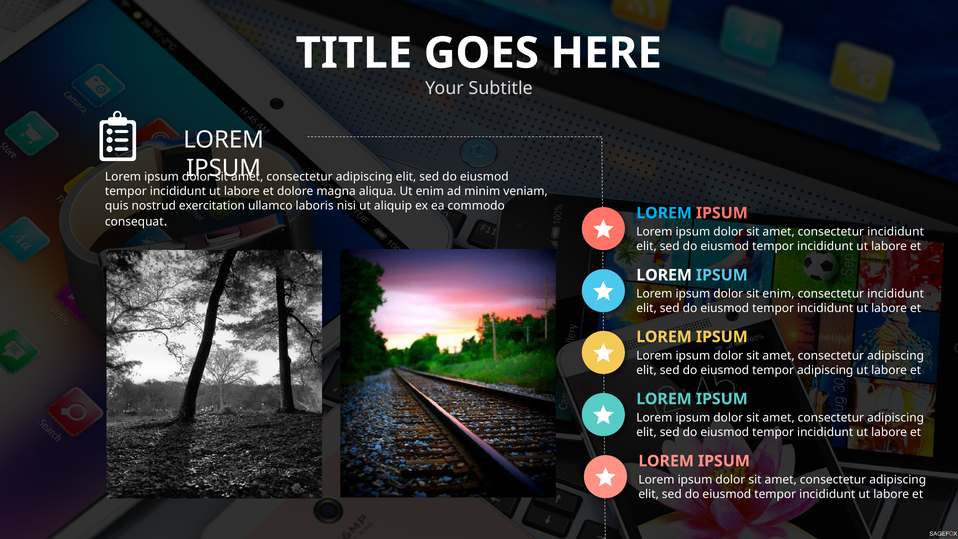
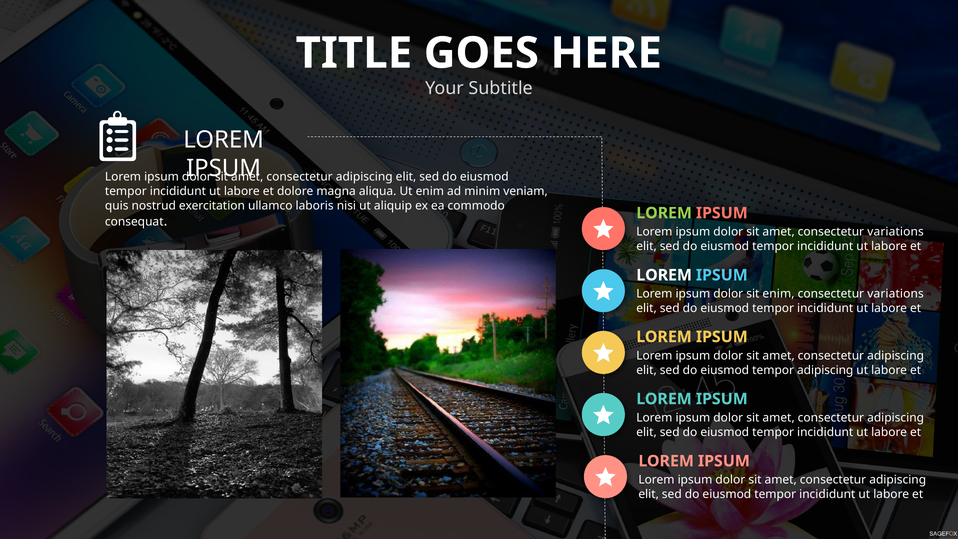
LOREM at (664, 213) colour: light blue -> light green
amet consectetur incididunt: incididunt -> variations
incididunt at (896, 294): incididunt -> variations
